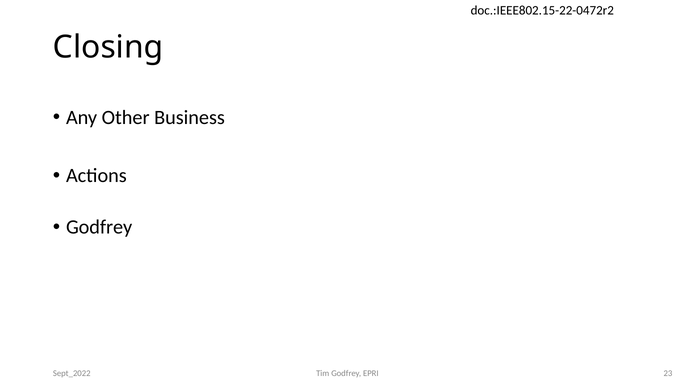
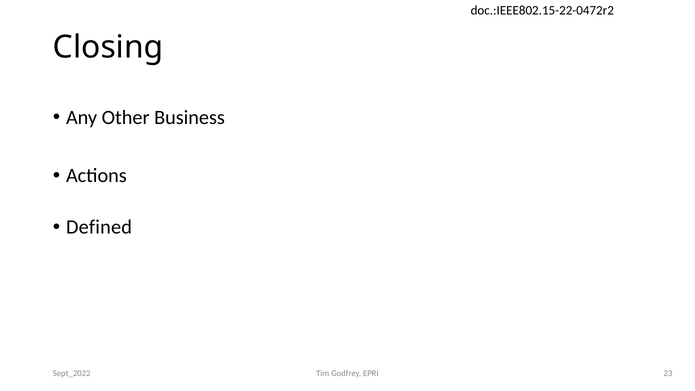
Godfrey at (99, 227): Godfrey -> Defined
